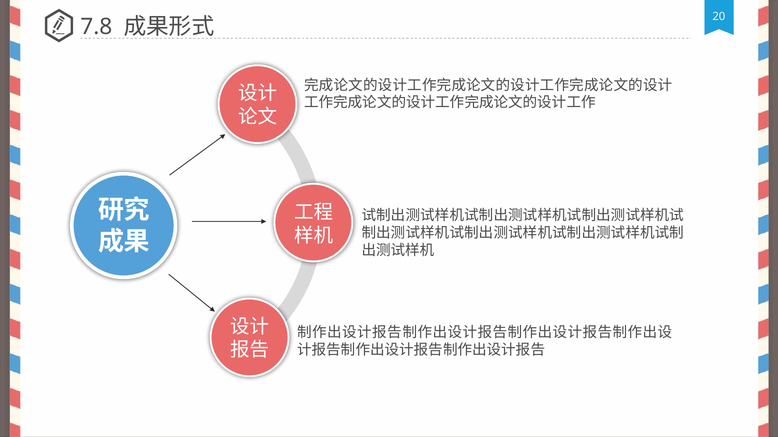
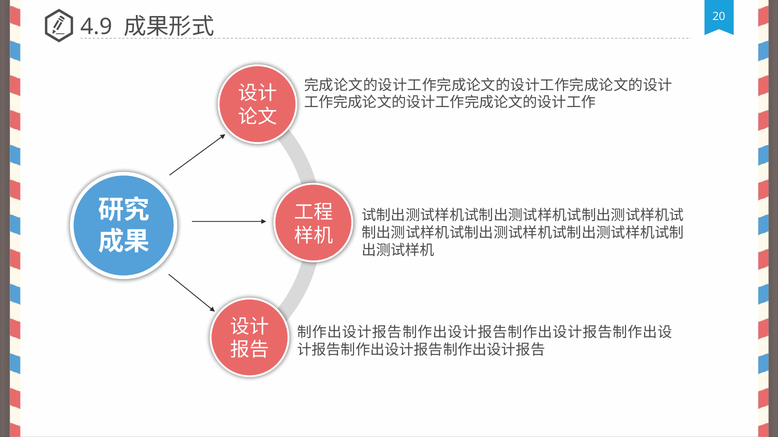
7.8: 7.8 -> 4.9
